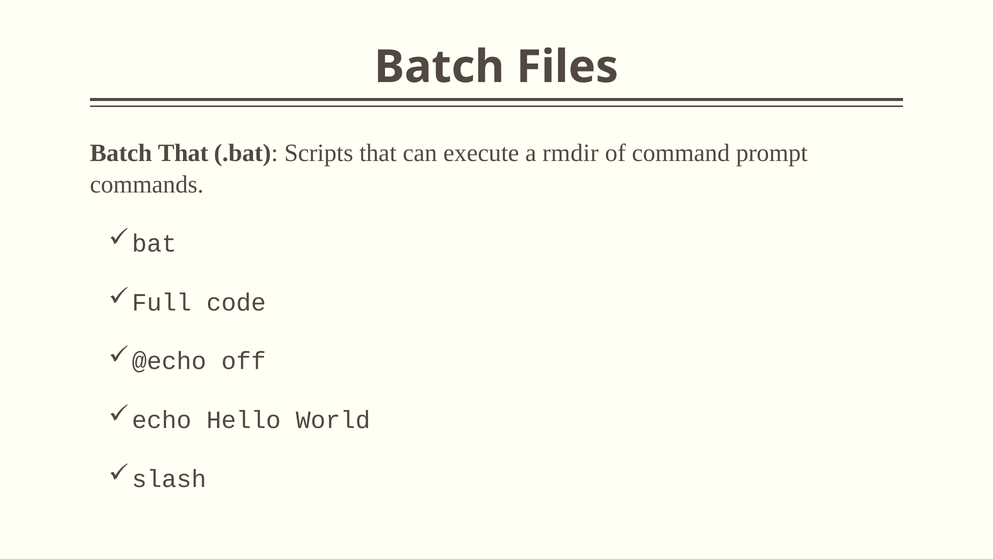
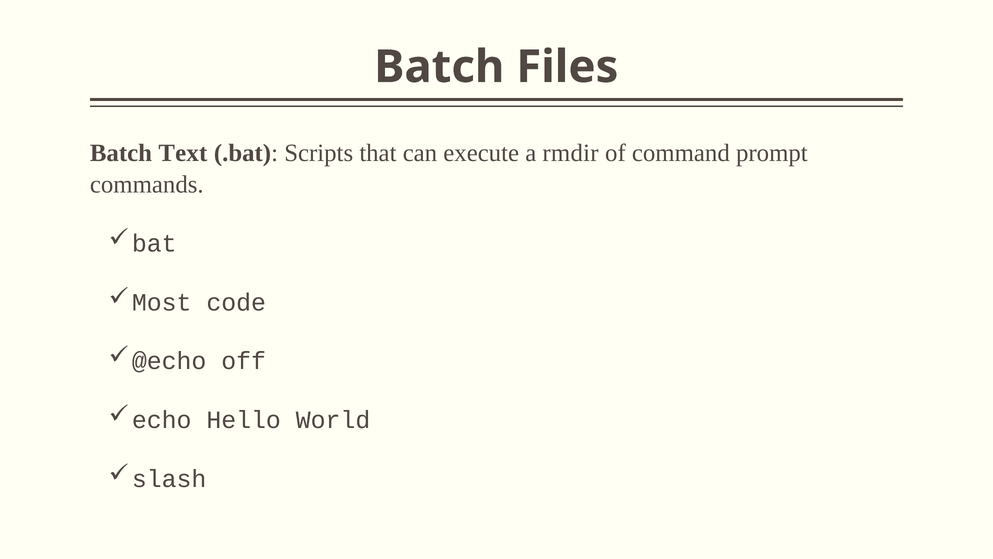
Batch That: That -> Text
Full: Full -> Most
